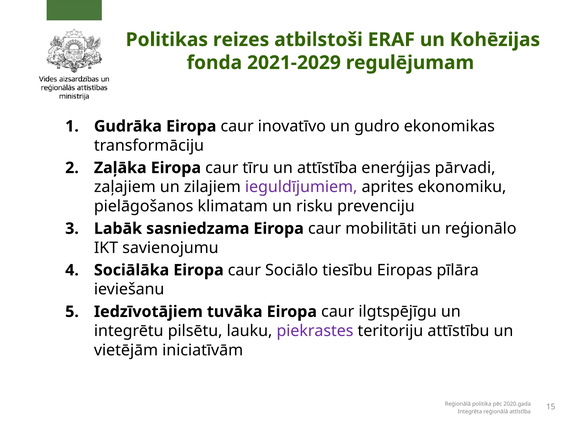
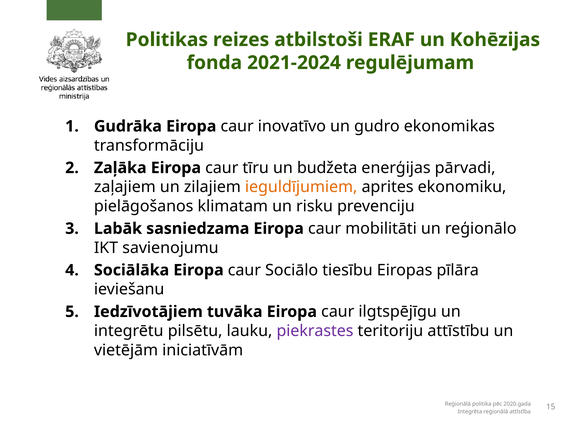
2021-2029: 2021-2029 -> 2021-2024
un attīstība: attīstība -> budžeta
ieguldījumiem colour: purple -> orange
